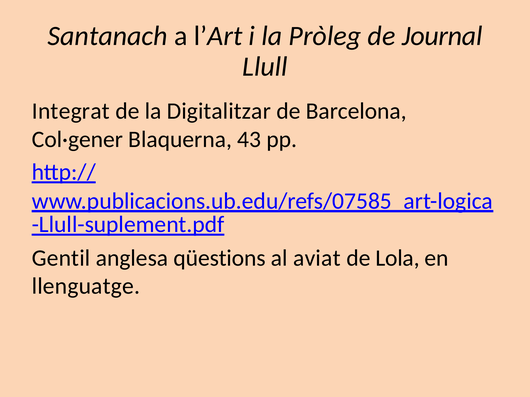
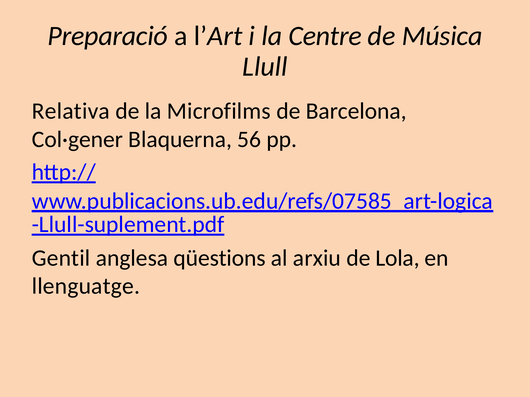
Santanach: Santanach -> Preparació
Pròleg: Pròleg -> Centre
Journal: Journal -> Música
Integrat: Integrat -> Relativa
Digitalitzar: Digitalitzar -> Microfilms
43: 43 -> 56
aviat: aviat -> arxiu
